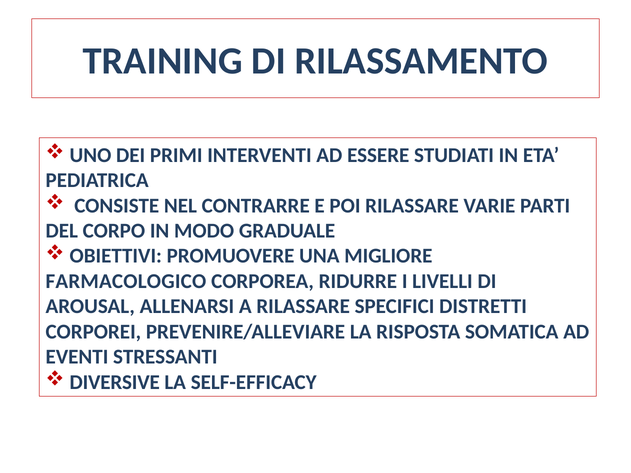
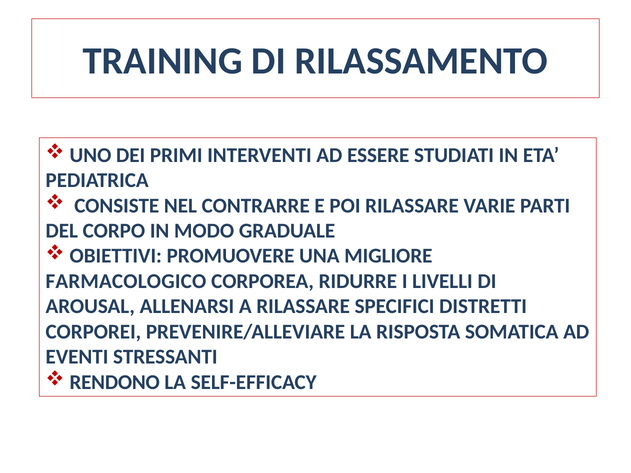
DIVERSIVE: DIVERSIVE -> RENDONO
